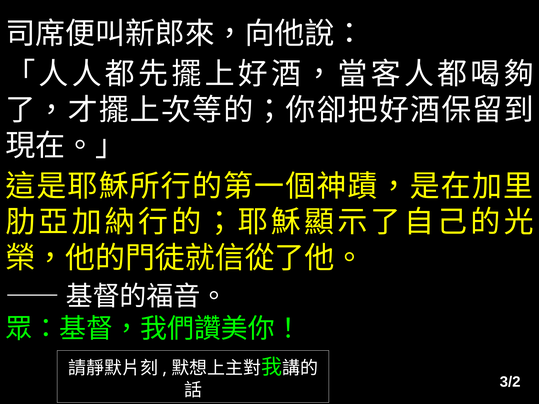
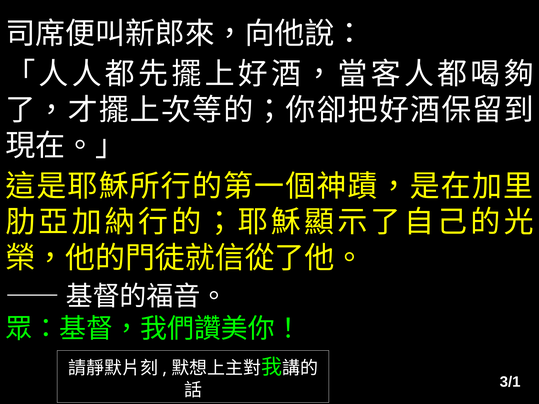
3/2: 3/2 -> 3/1
